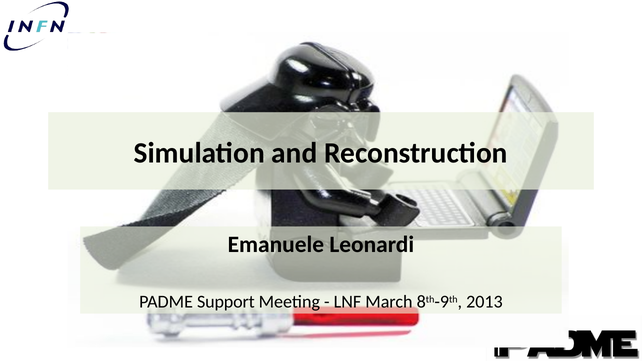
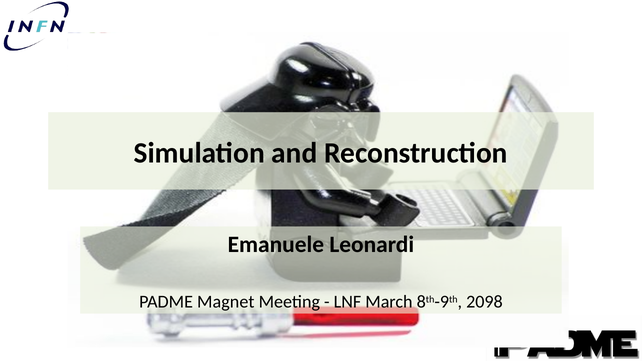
Support: Support -> Magnet
2013: 2013 -> 2098
